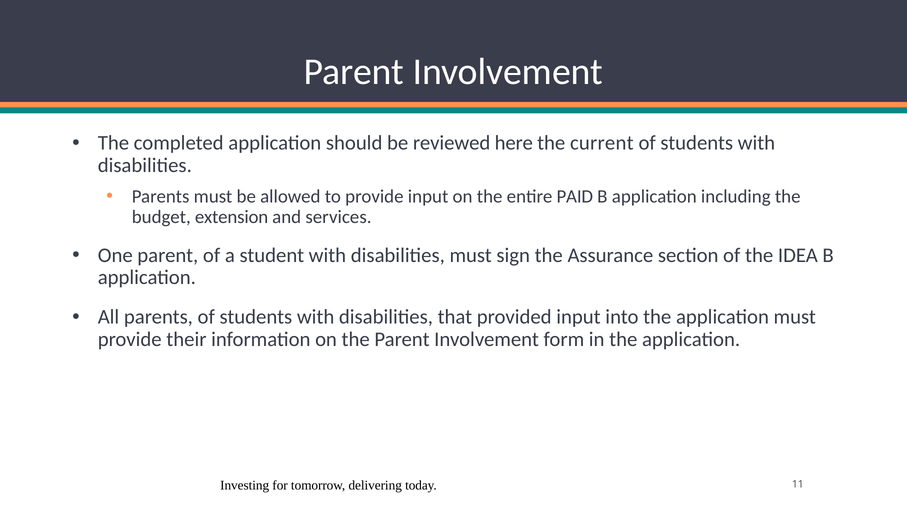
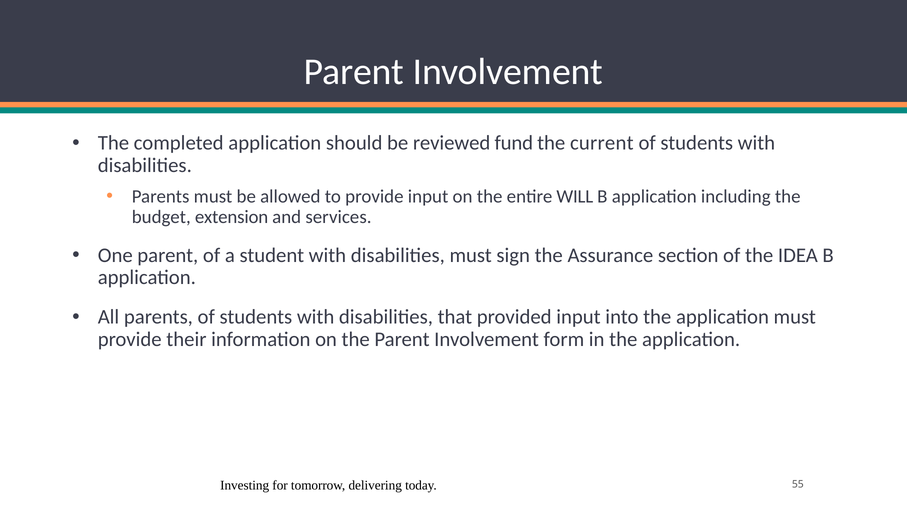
here: here -> fund
PAID: PAID -> WILL
11: 11 -> 55
